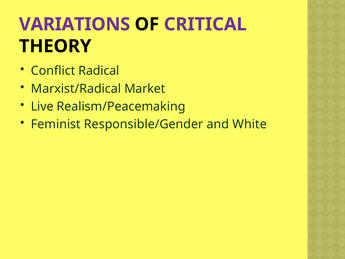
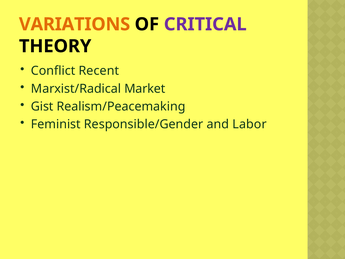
VARIATIONS colour: purple -> orange
Radical: Radical -> Recent
Live: Live -> Gist
White: White -> Labor
